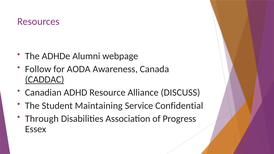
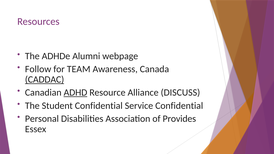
AODA: AODA -> TEAM
ADHD underline: none -> present
Student Maintaining: Maintaining -> Confidential
Through: Through -> Personal
Progress: Progress -> Provides
